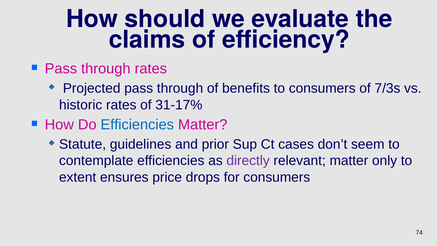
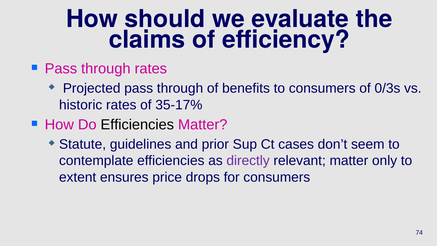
7/3s: 7/3s -> 0/3s
31-17%: 31-17% -> 35-17%
Efficiencies at (137, 125) colour: blue -> black
